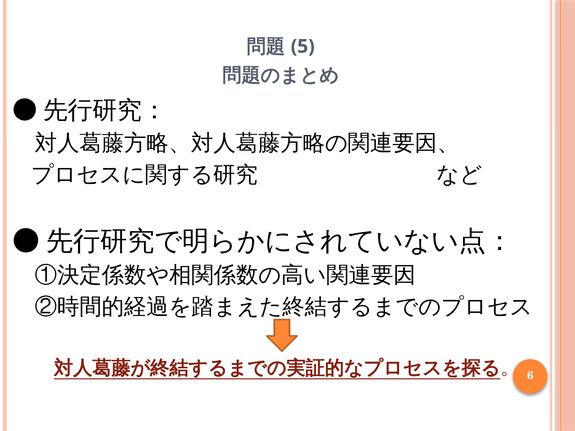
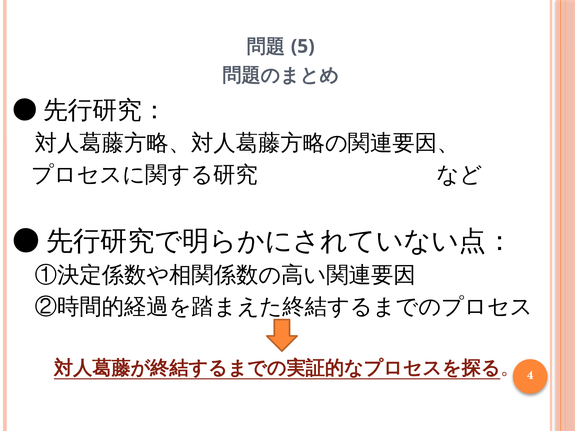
6: 6 -> 4
